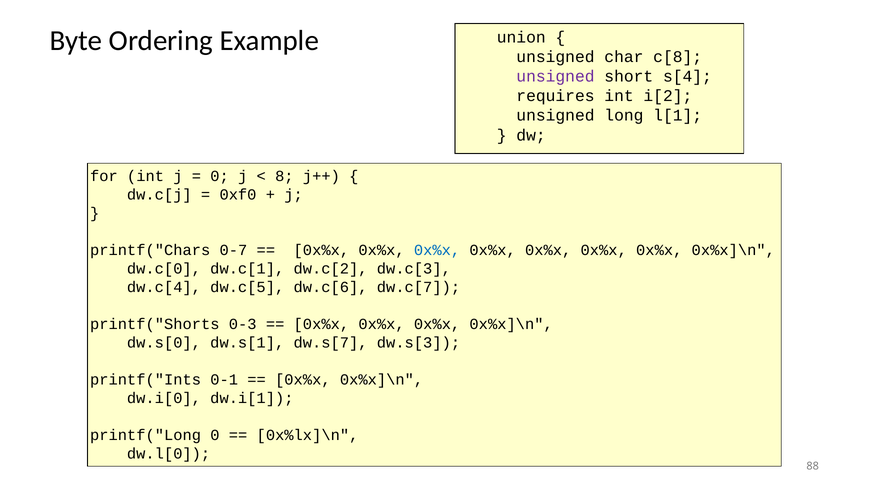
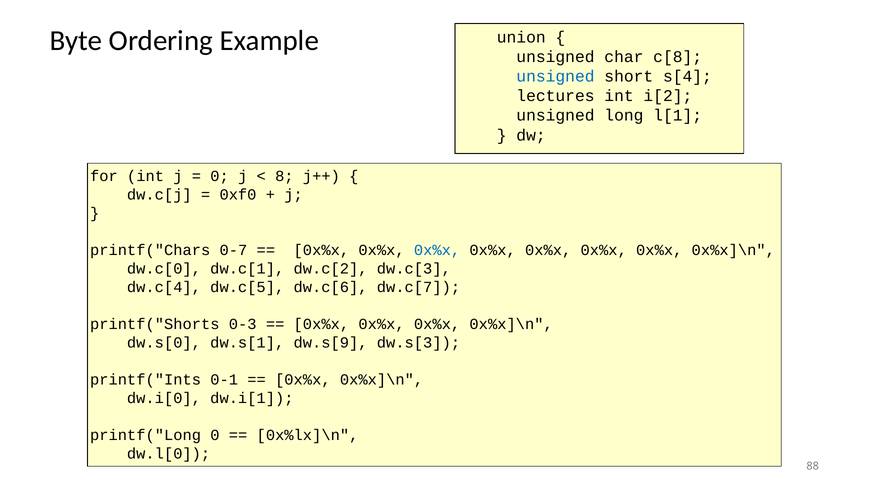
unsigned at (555, 76) colour: purple -> blue
requires: requires -> lectures
dw.s[7: dw.s[7 -> dw.s[9
